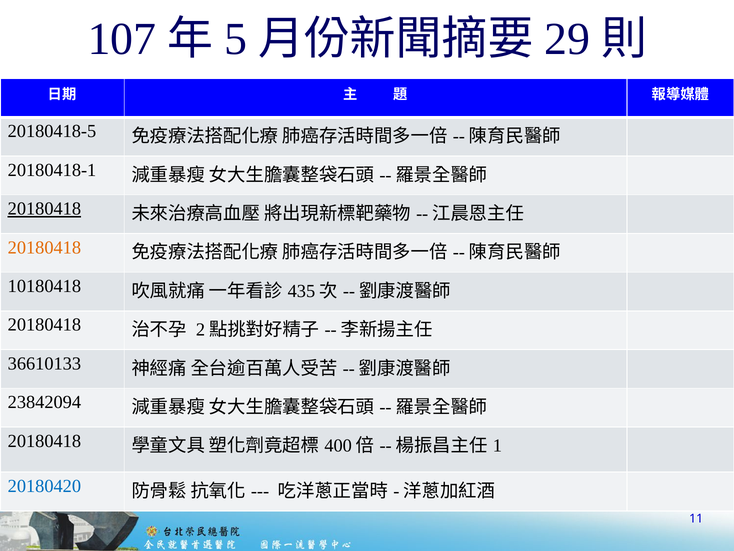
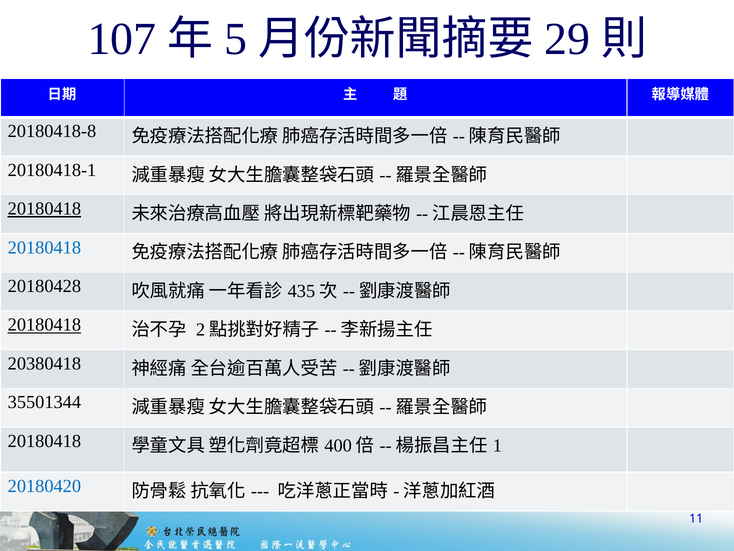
20180418-5: 20180418-5 -> 20180418-8
20180418 at (44, 247) colour: orange -> blue
10180418: 10180418 -> 20180428
20180418 at (44, 325) underline: none -> present
36610133: 36610133 -> 20380418
23842094: 23842094 -> 35501344
